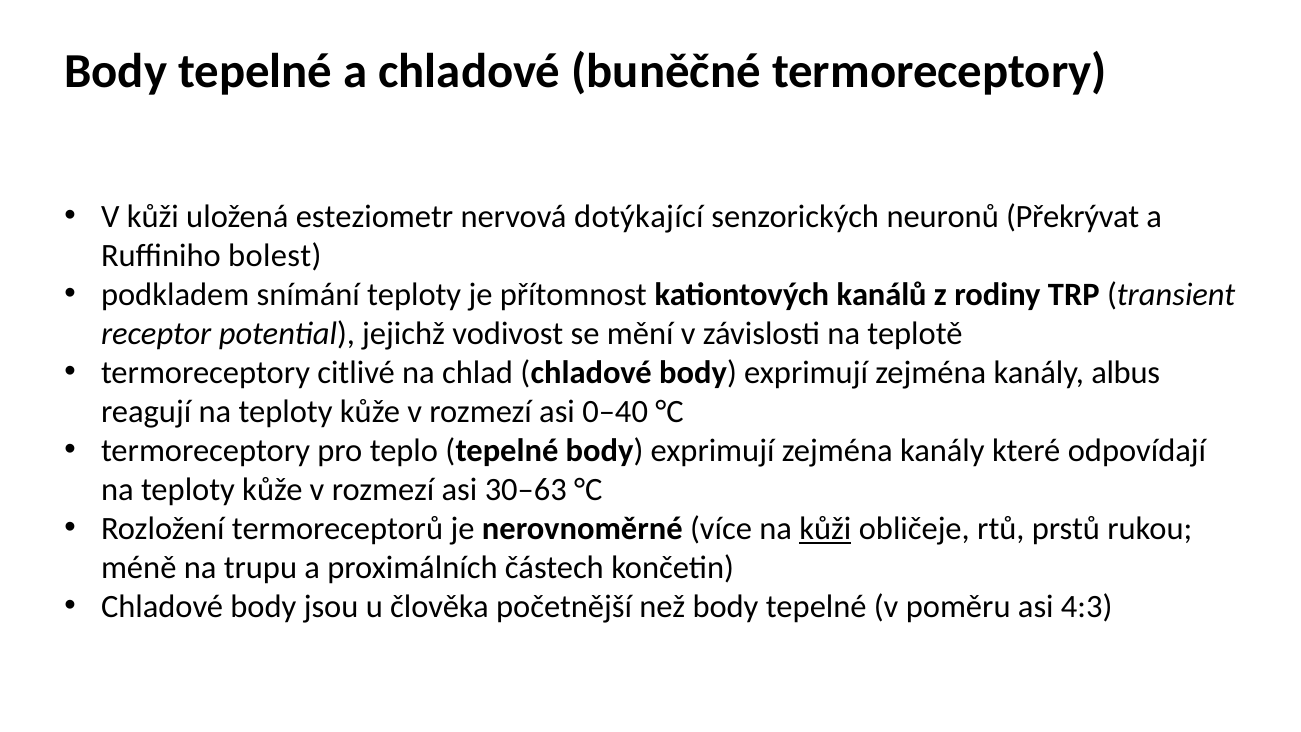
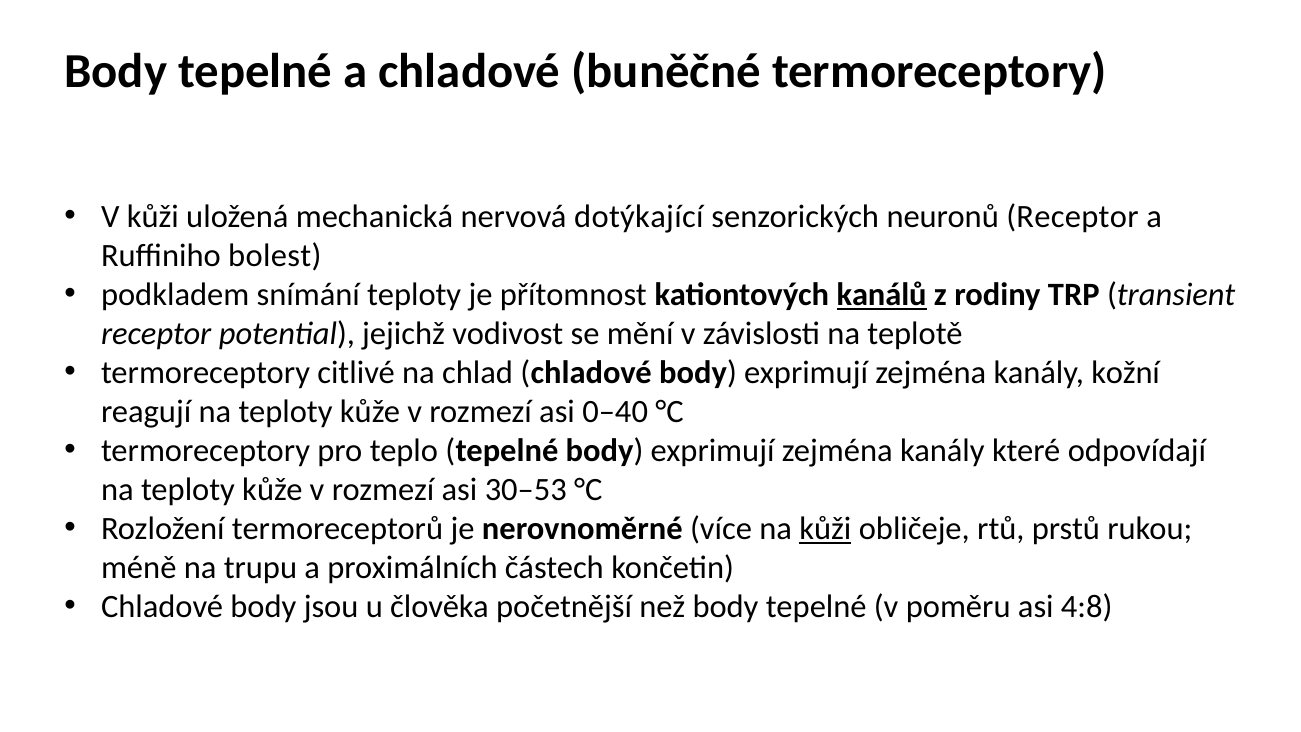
esteziometr: esteziometr -> mechanická
neuronů Překrývat: Překrývat -> Receptor
kanálů underline: none -> present
albus: albus -> kožní
30–63: 30–63 -> 30–53
4:3: 4:3 -> 4:8
